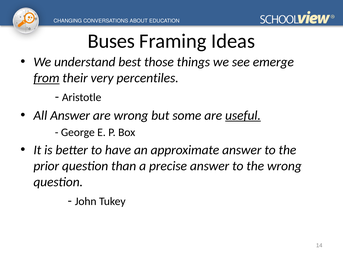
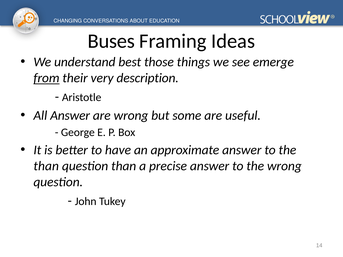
percentiles: percentiles -> description
useful underline: present -> none
prior at (46, 166): prior -> than
